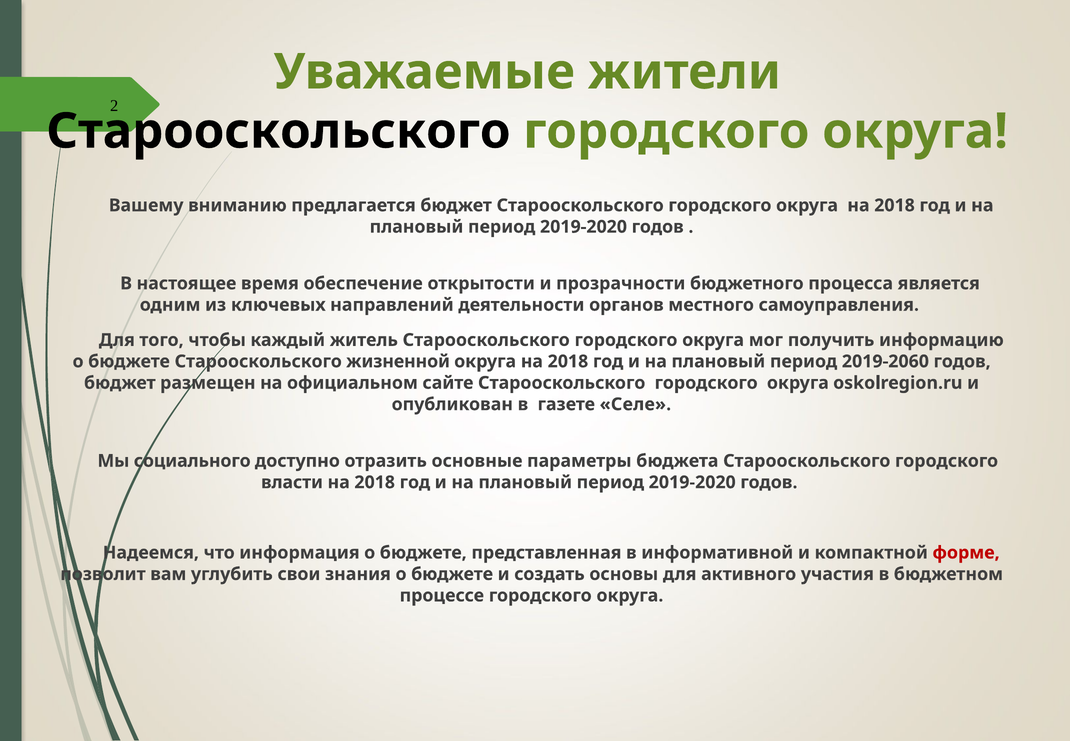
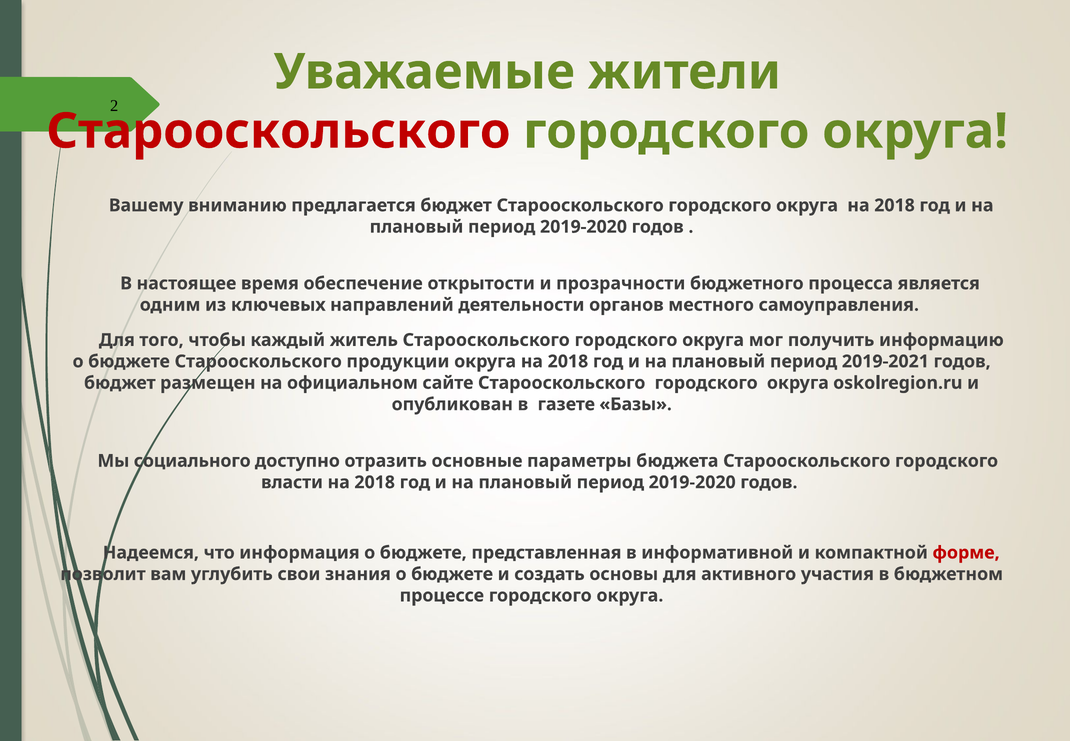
Старооскольского at (278, 131) colour: black -> red
жизненной: жизненной -> продукции
2019-2060: 2019-2060 -> 2019-2021
Селе: Селе -> Базы
